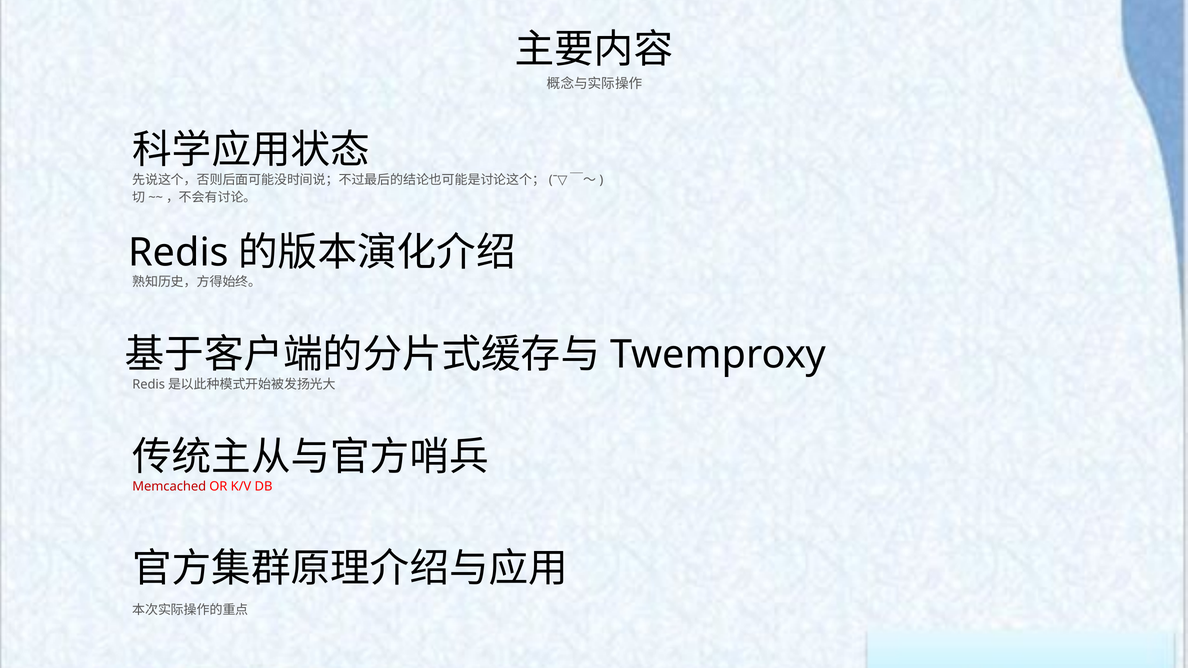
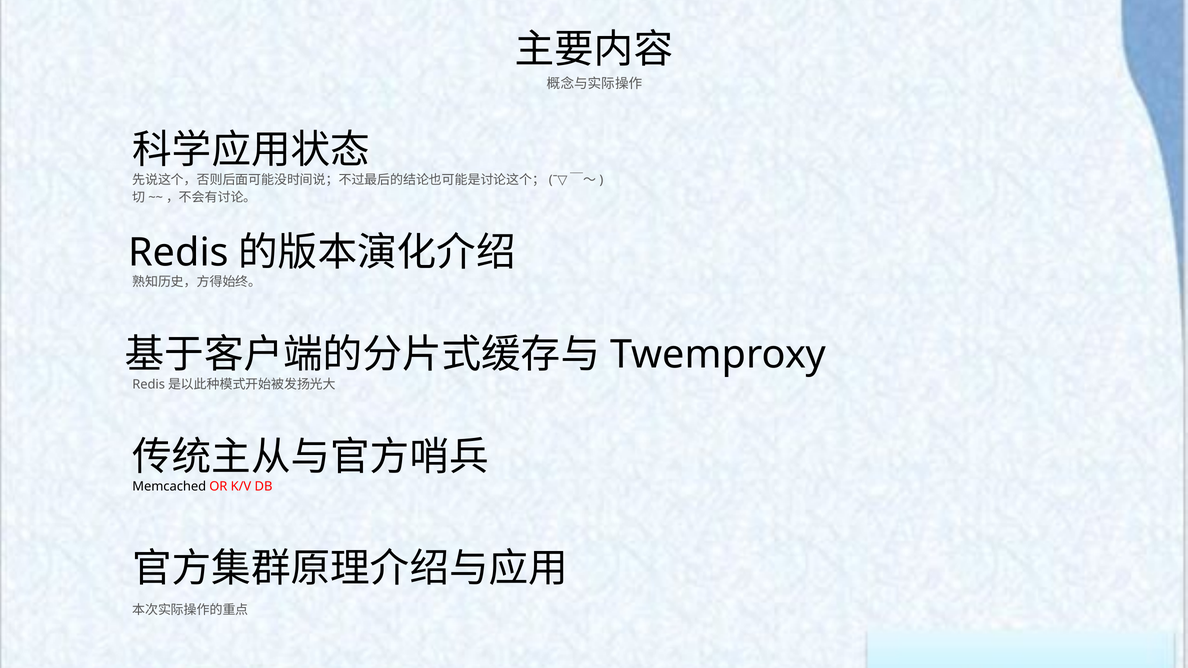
Memcached colour: red -> black
